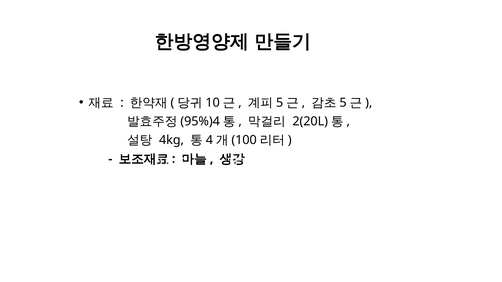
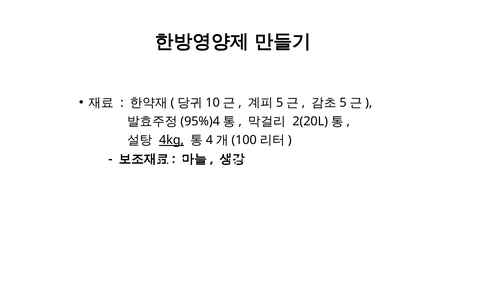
4kg underline: none -> present
